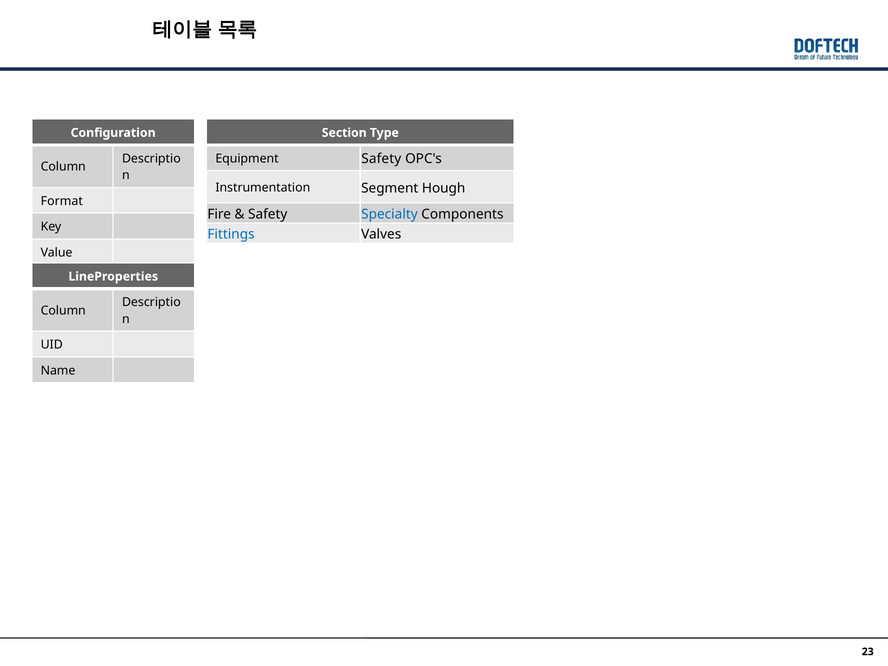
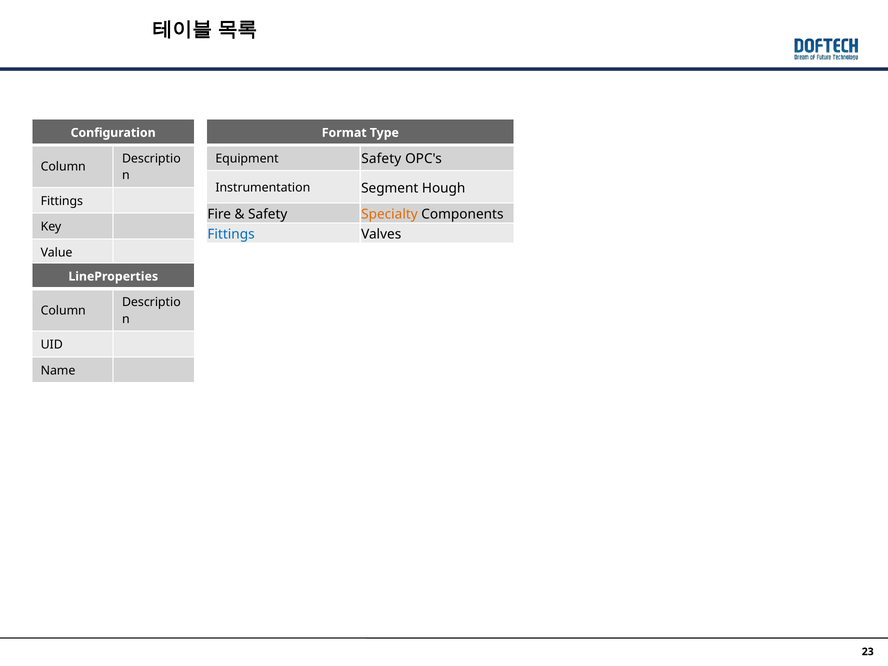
Section: Section -> Format
Format at (62, 201): Format -> Fittings
Specialty colour: blue -> orange
